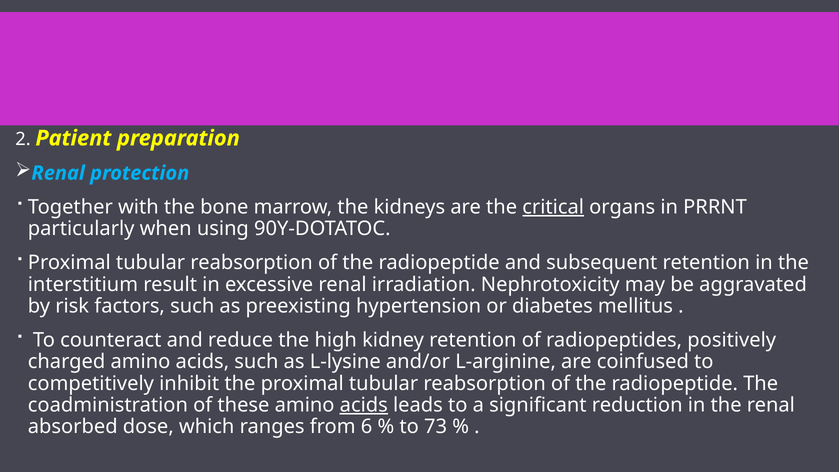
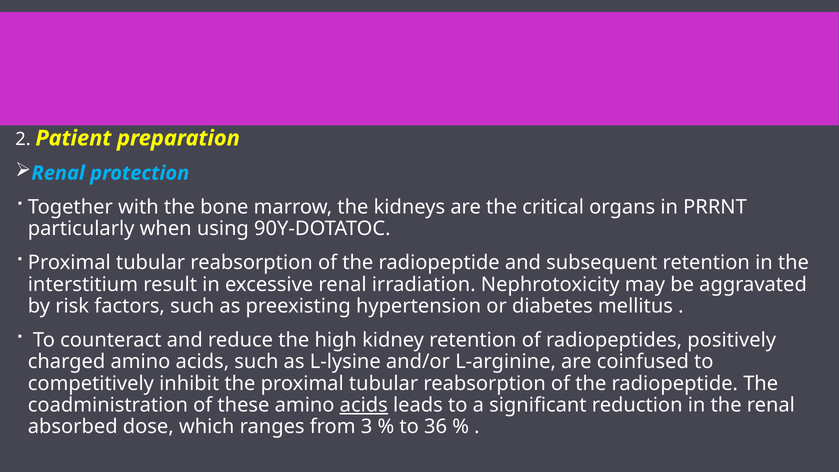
critical underline: present -> none
6: 6 -> 3
73: 73 -> 36
